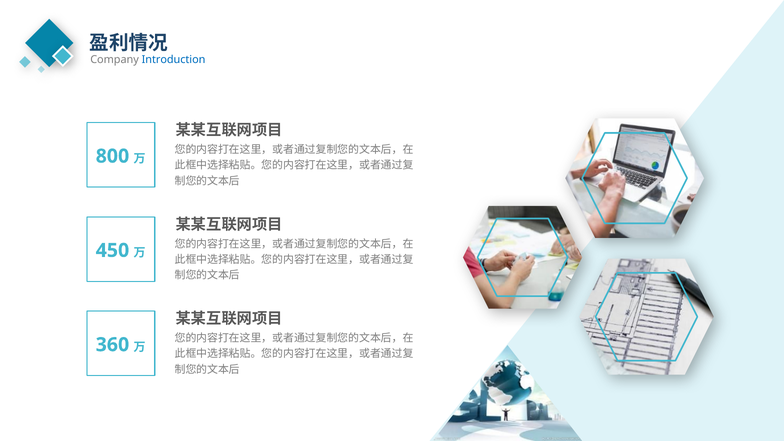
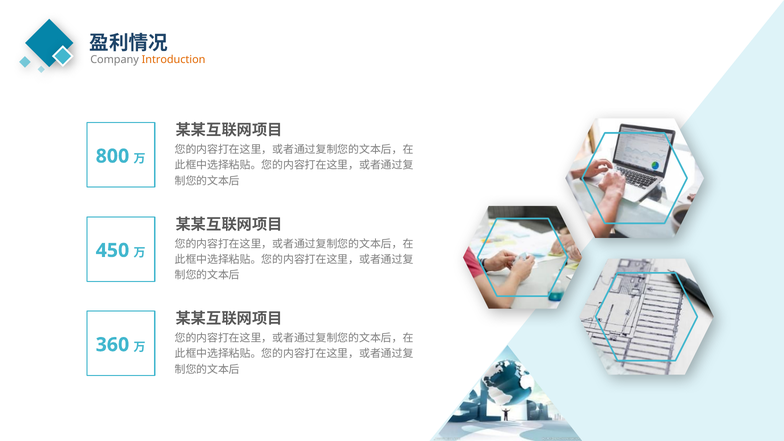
Introduction colour: blue -> orange
